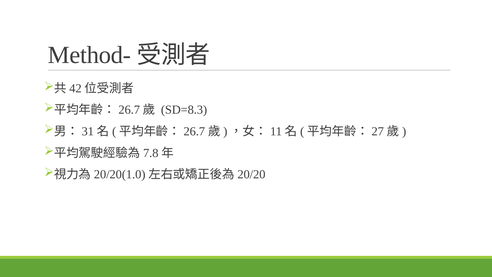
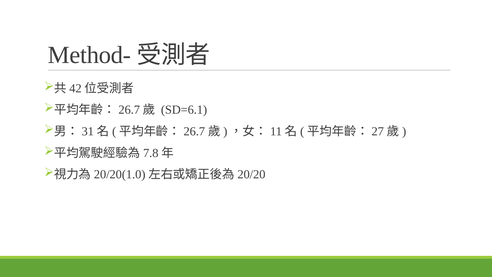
SD=8.3: SD=8.3 -> SD=6.1
